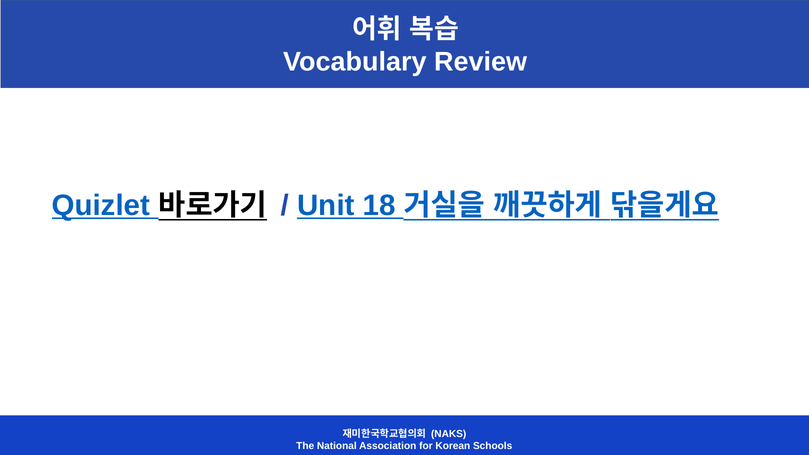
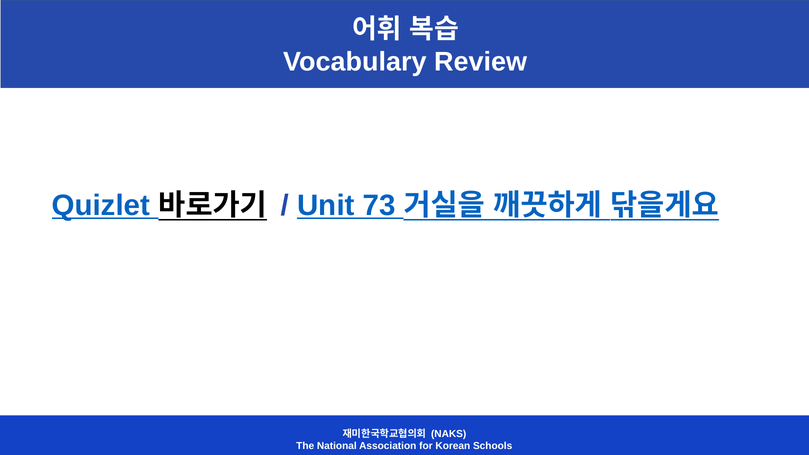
18: 18 -> 73
